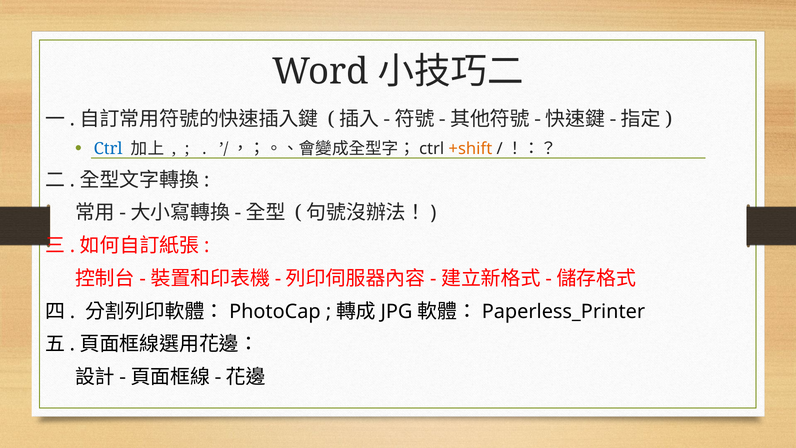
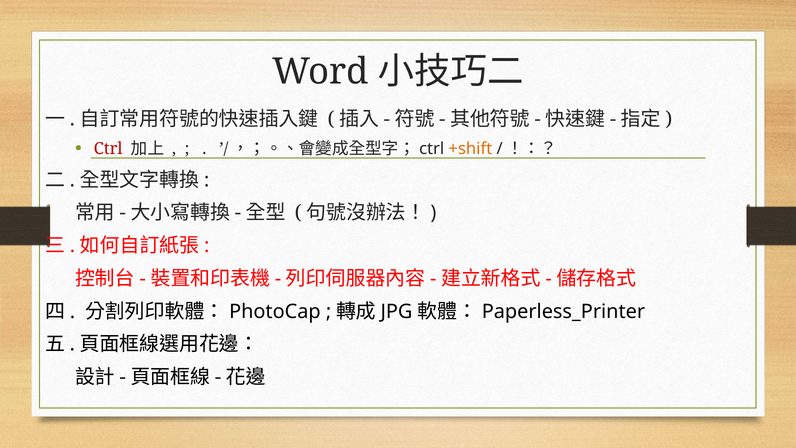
Ctrl at (108, 149) colour: blue -> red
